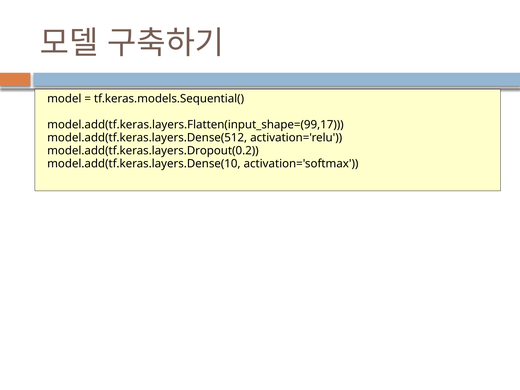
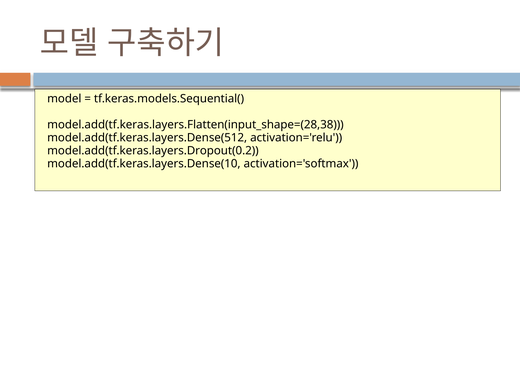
model.add(tf.keras.layers.Flatten(input_shape=(99,17: model.add(tf.keras.layers.Flatten(input_shape=(99,17 -> model.add(tf.keras.layers.Flatten(input_shape=(28,38
